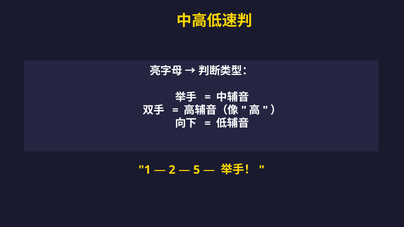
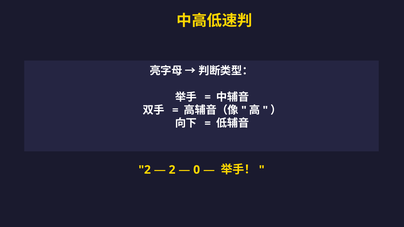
1 at (145, 170): 1 -> 2
5: 5 -> 0
